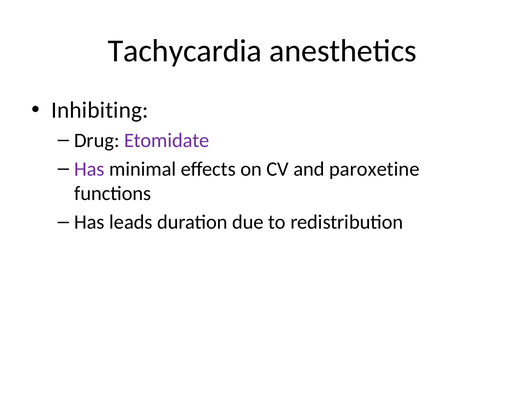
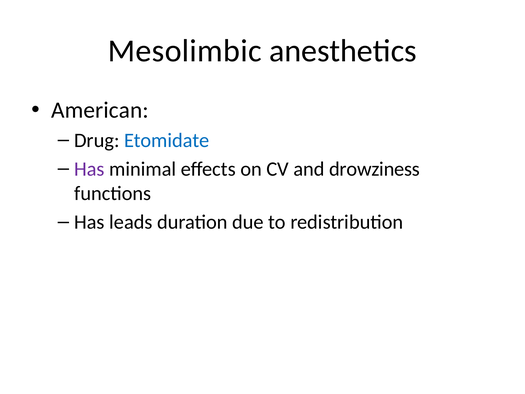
Tachycardia: Tachycardia -> Mesolimbic
Inhibiting: Inhibiting -> American
Etomidate colour: purple -> blue
paroxetine: paroxetine -> drowziness
